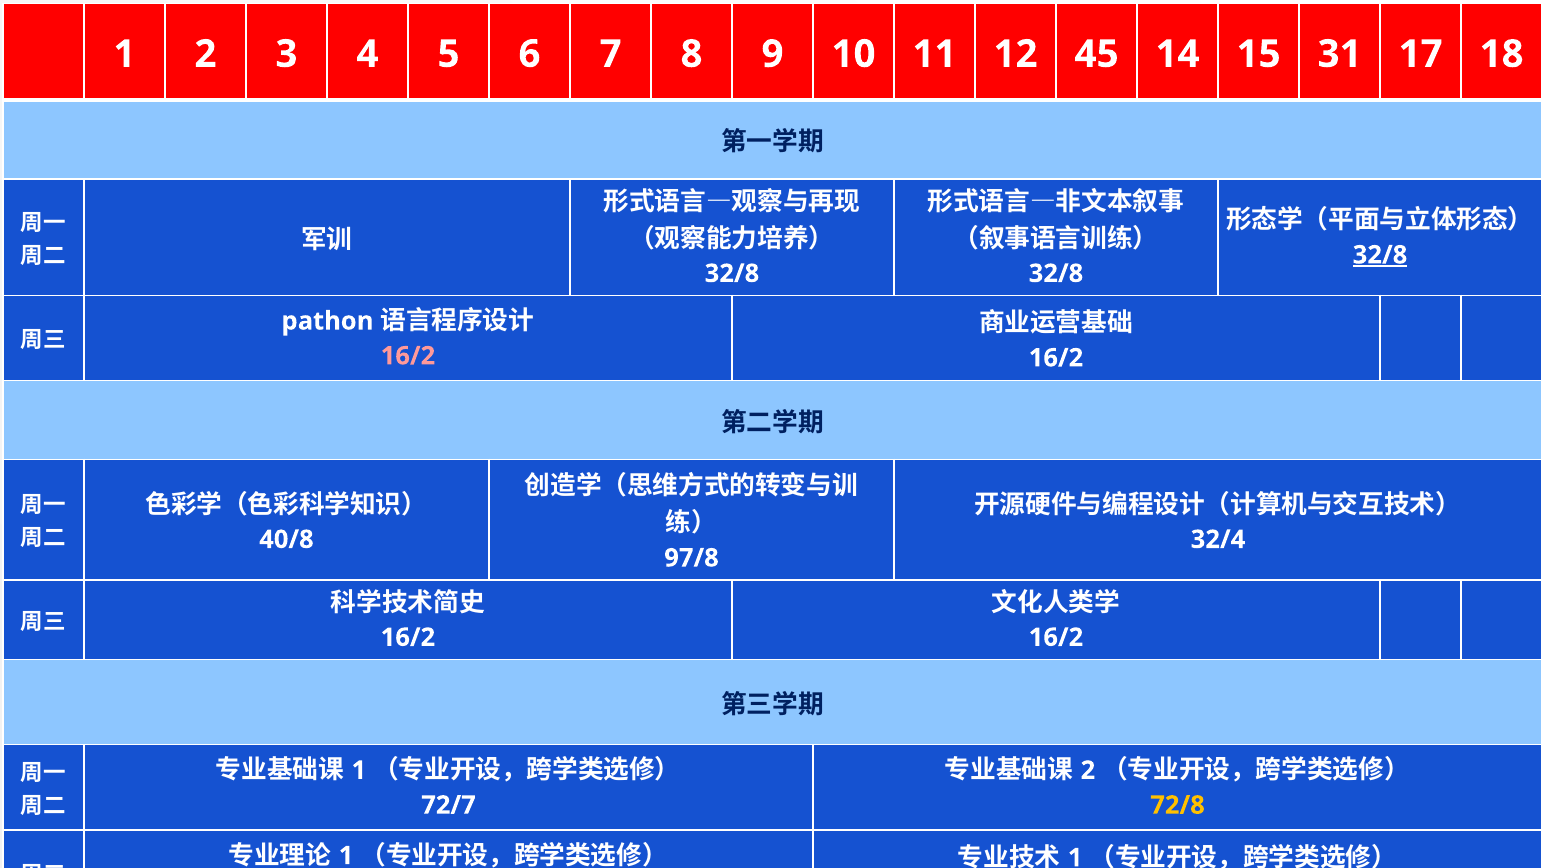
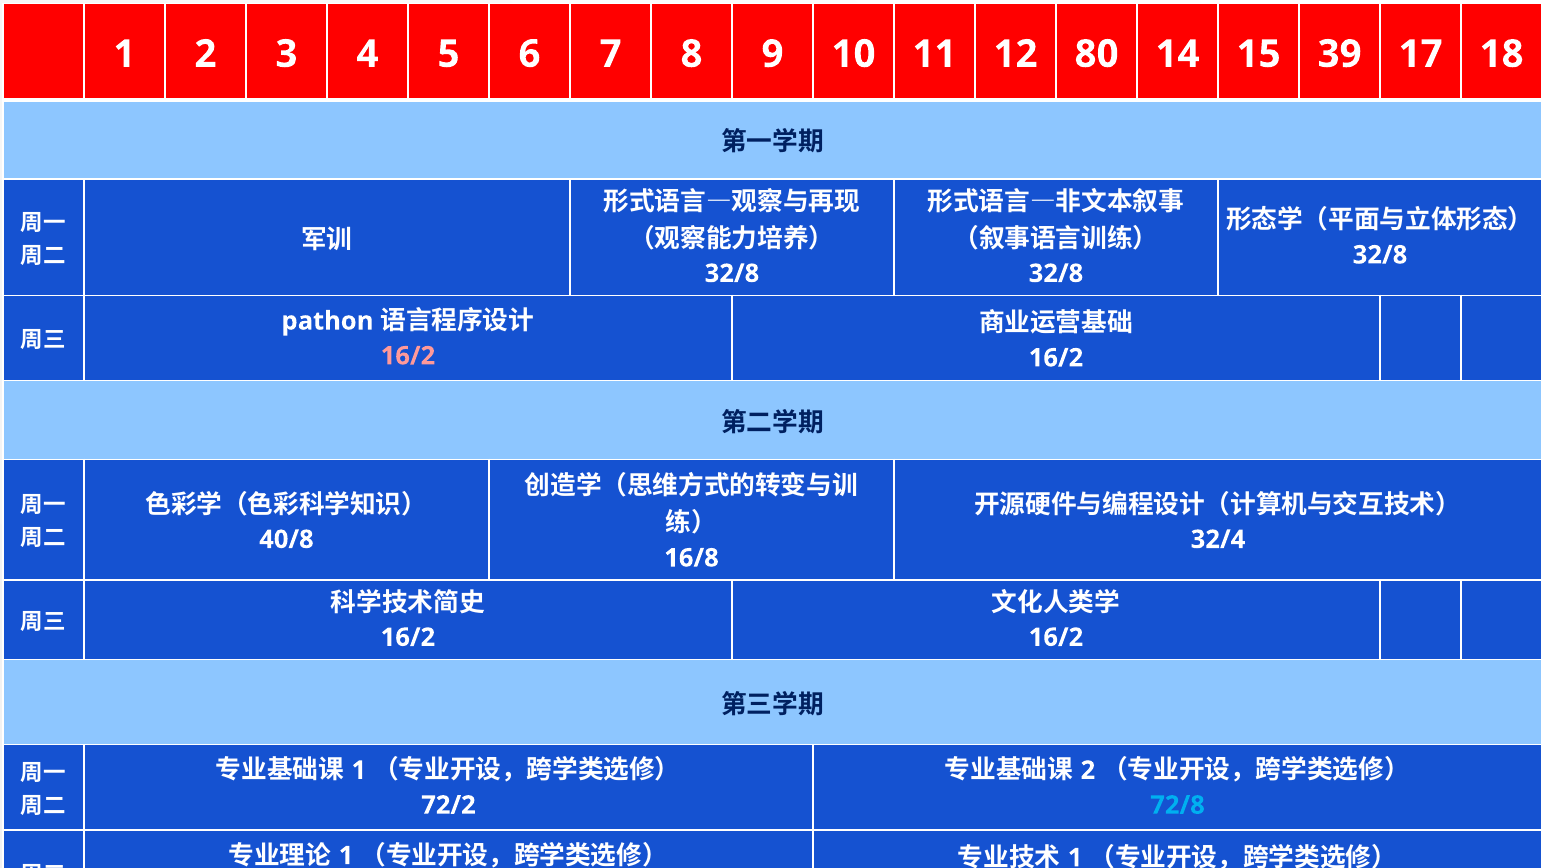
45: 45 -> 80
31: 31 -> 39
32/8 at (1380, 255) underline: present -> none
97/8: 97/8 -> 16/8
72/7: 72/7 -> 72/2
72/8 colour: yellow -> light blue
